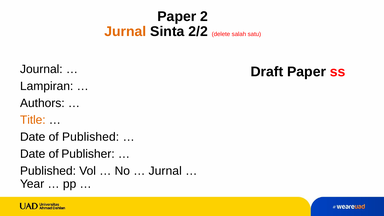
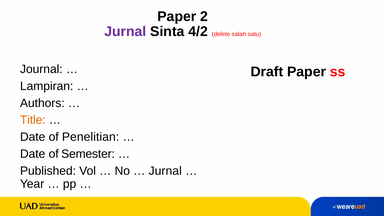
Jurnal at (125, 32) colour: orange -> purple
2/2: 2/2 -> 4/2
of Published: Published -> Penelitian
Publisher: Publisher -> Semester
